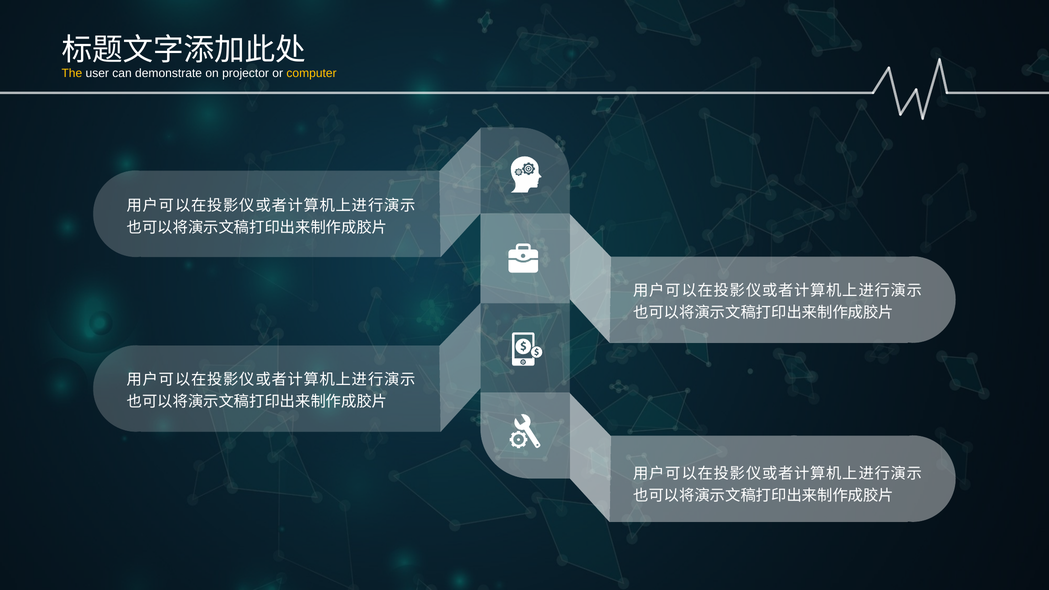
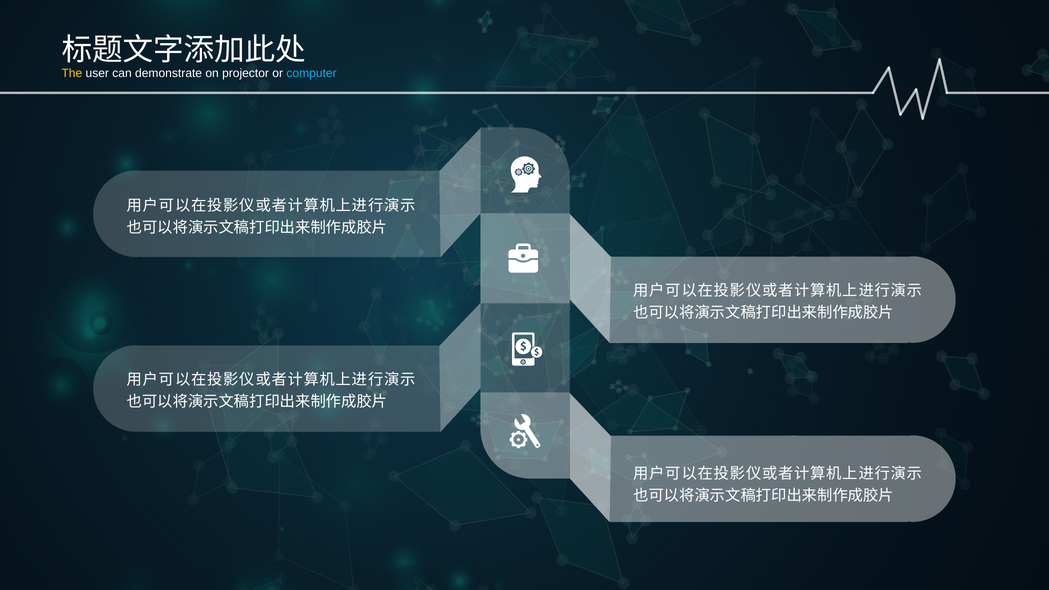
computer colour: yellow -> light blue
